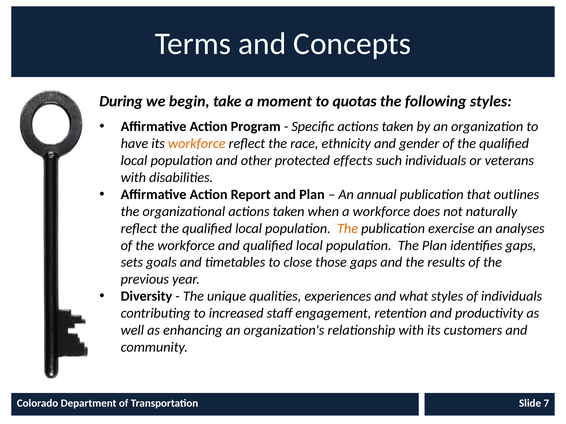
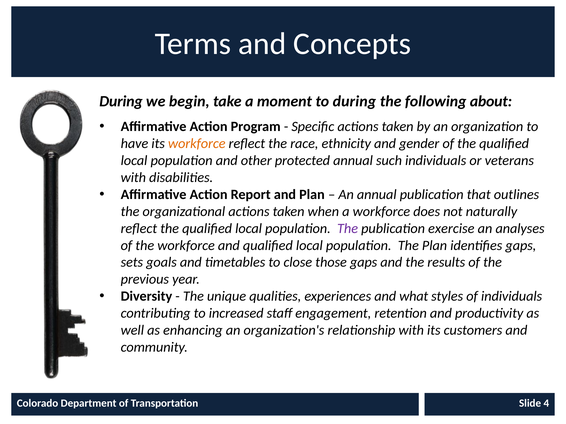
to quotas: quotas -> during
following styles: styles -> about
protected effects: effects -> annual
The at (348, 229) colour: orange -> purple
7: 7 -> 4
